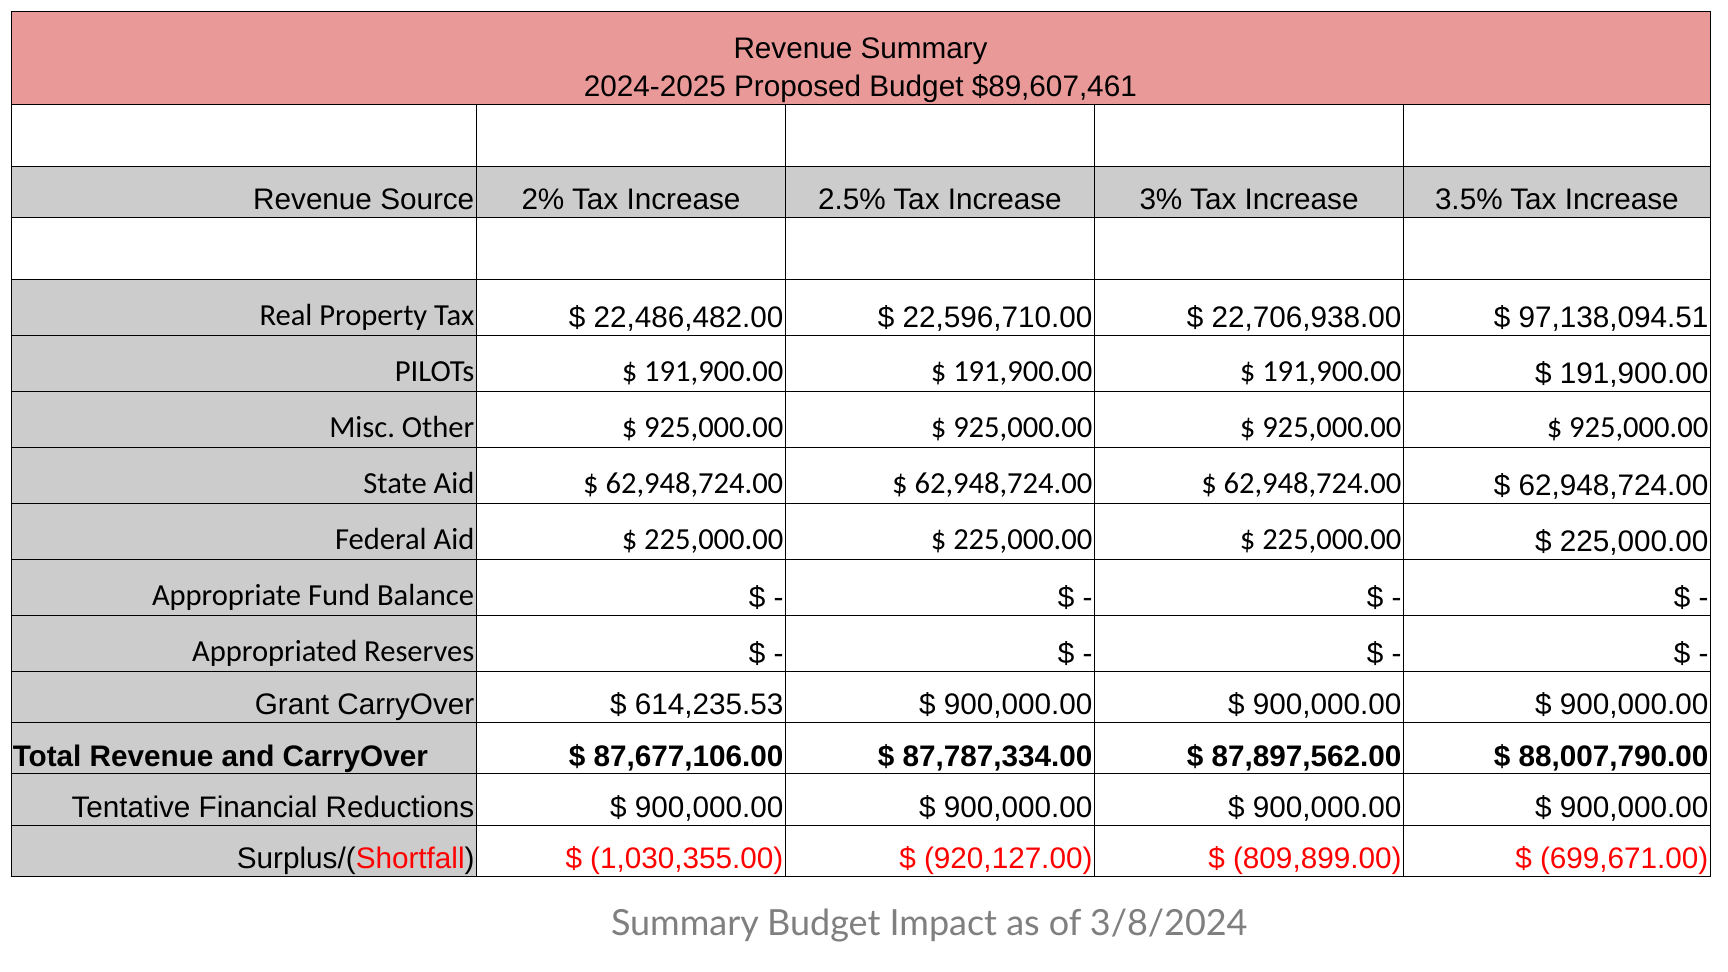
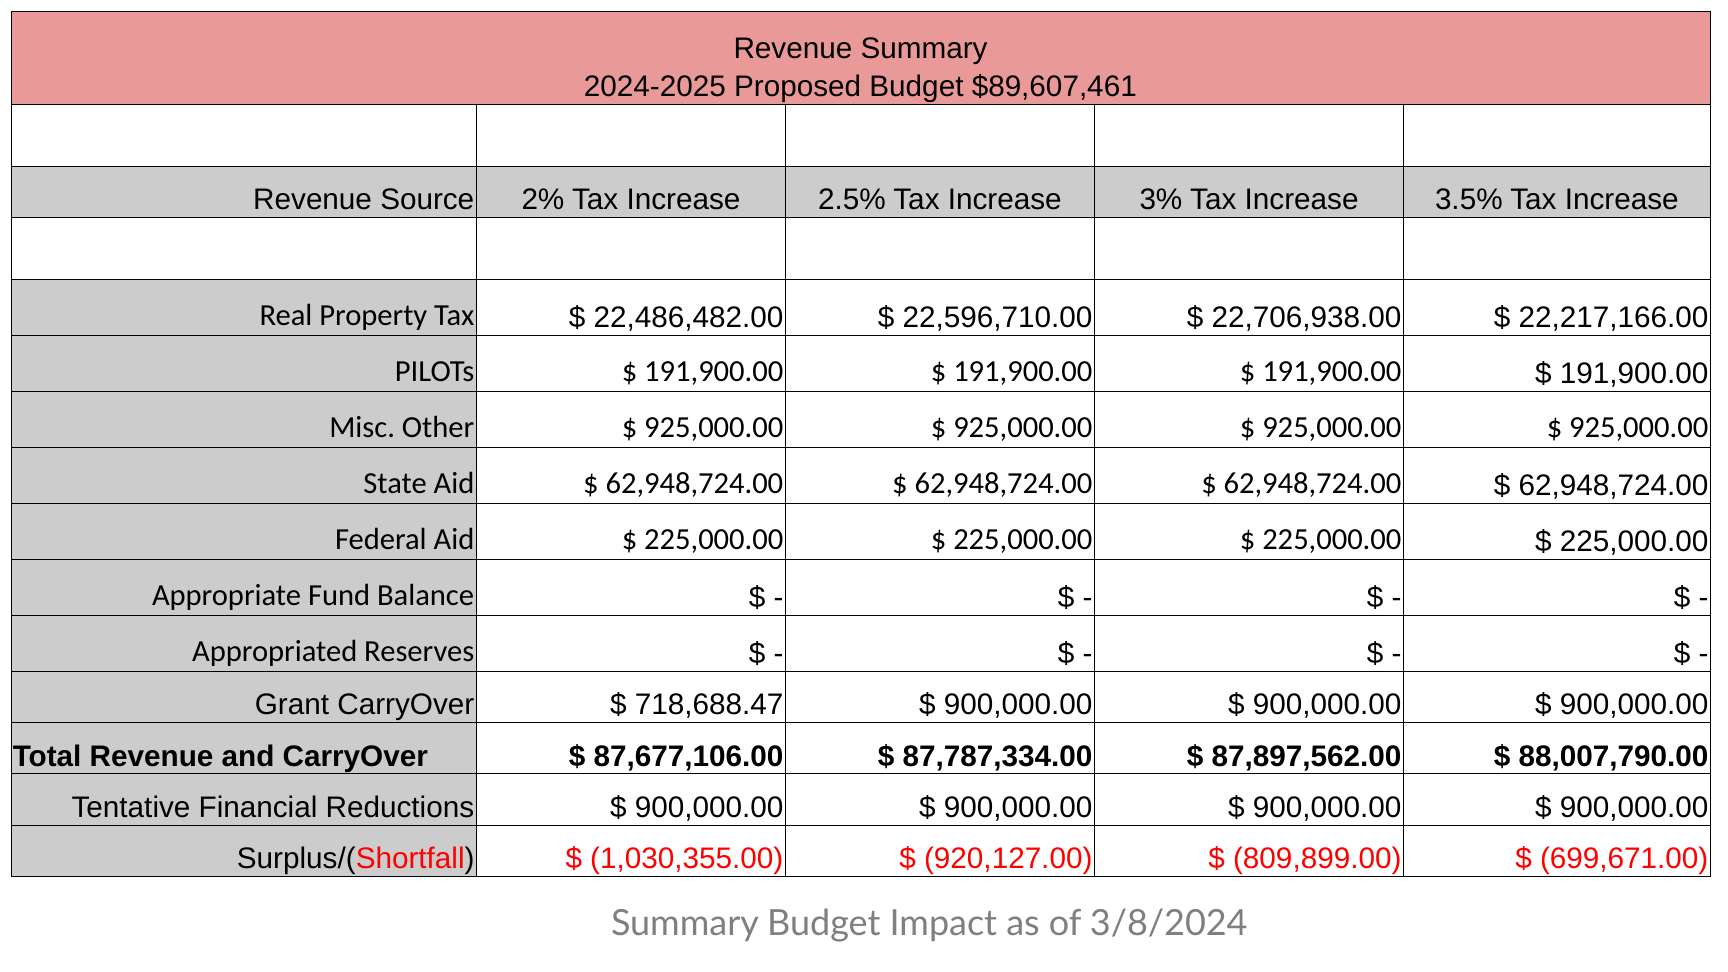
97,138,094.51: 97,138,094.51 -> 22,217,166.00
614,235.53: 614,235.53 -> 718,688.47
